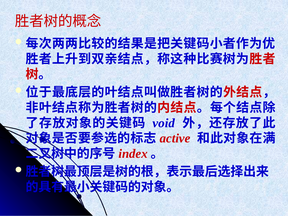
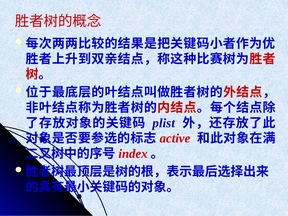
void: void -> plist
